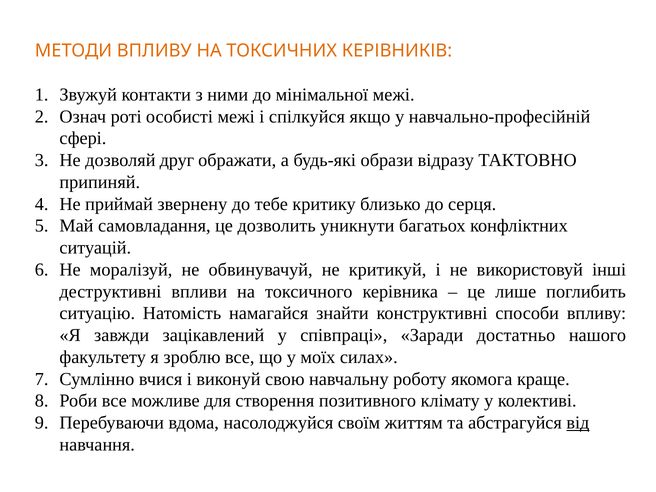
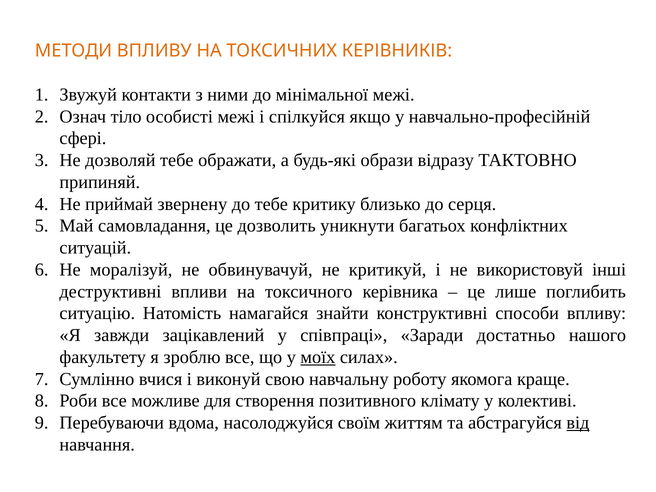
роті: роті -> тіло
дозволяй друг: друг -> тебе
моїх underline: none -> present
